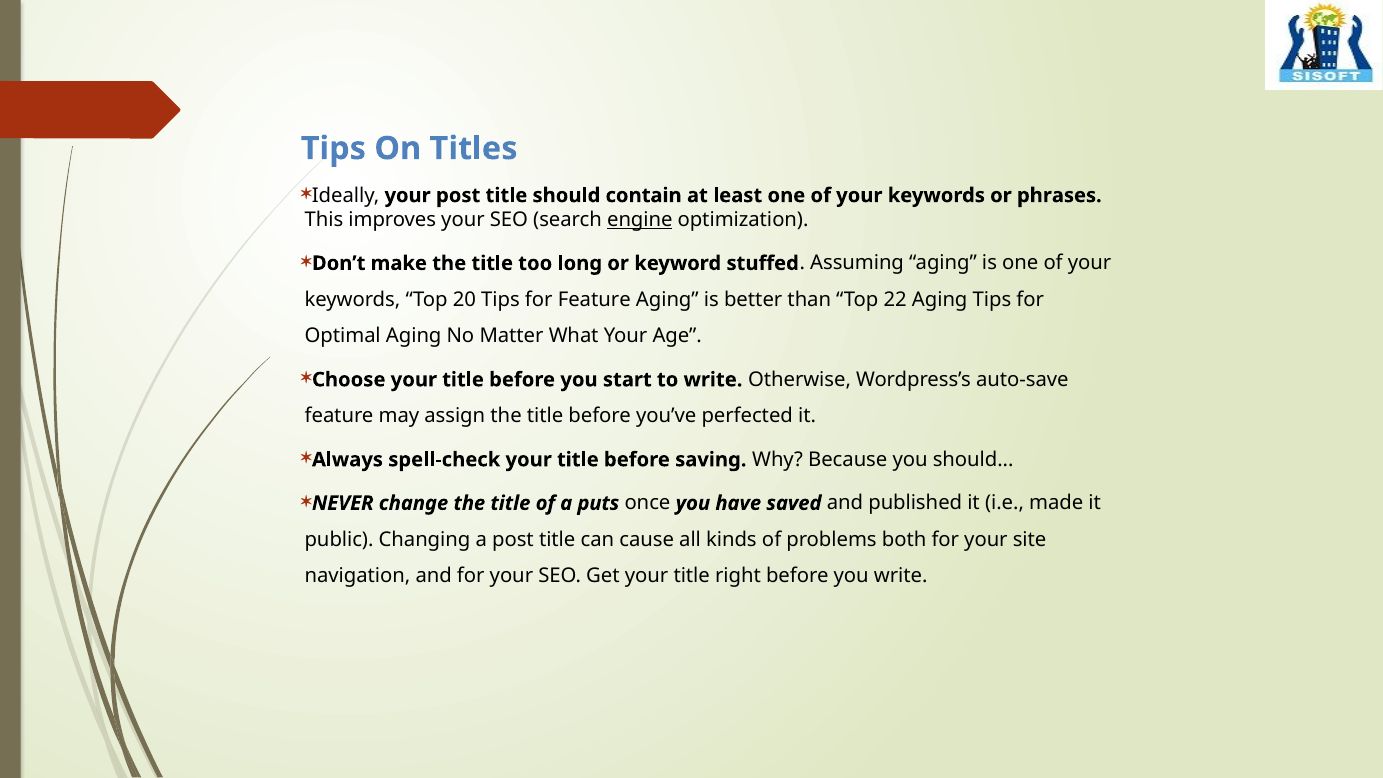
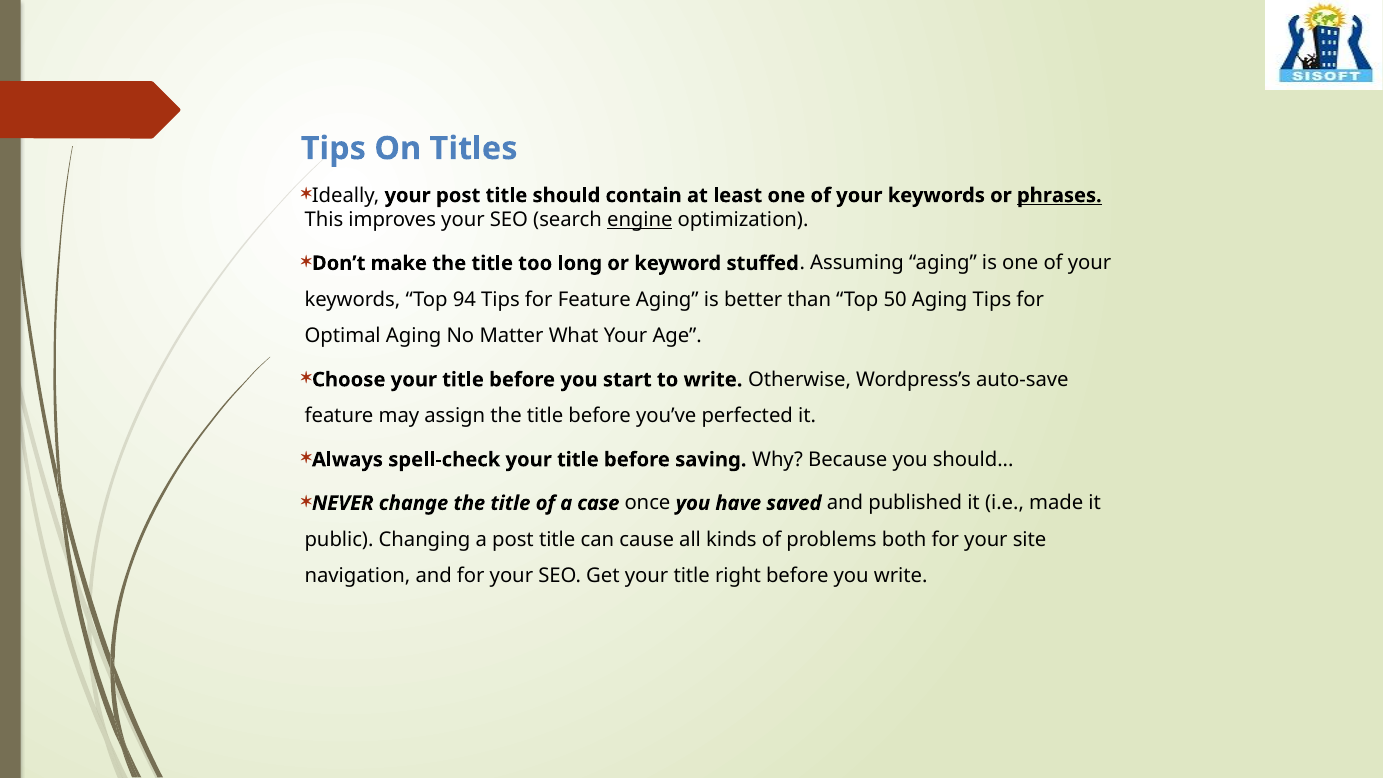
phrases underline: none -> present
20: 20 -> 94
22: 22 -> 50
puts: puts -> case
